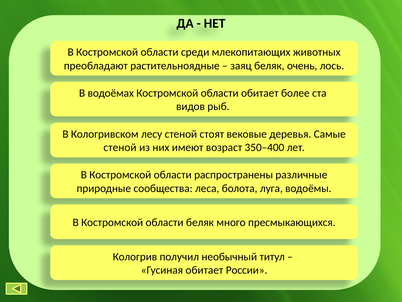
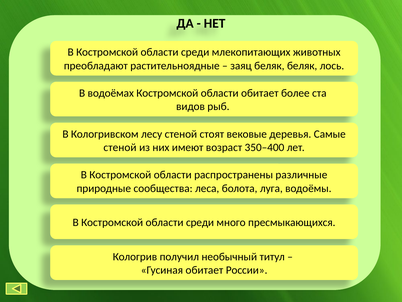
беляк очень: очень -> беляк
беляк at (200, 222): беляк -> среди
